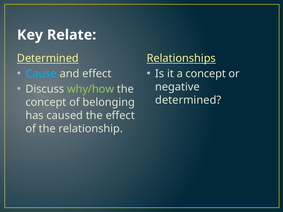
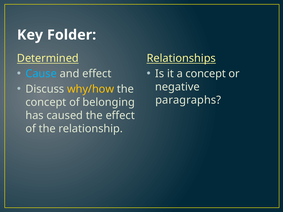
Relate: Relate -> Folder
why/how colour: light green -> yellow
determined at (188, 100): determined -> paragraphs
